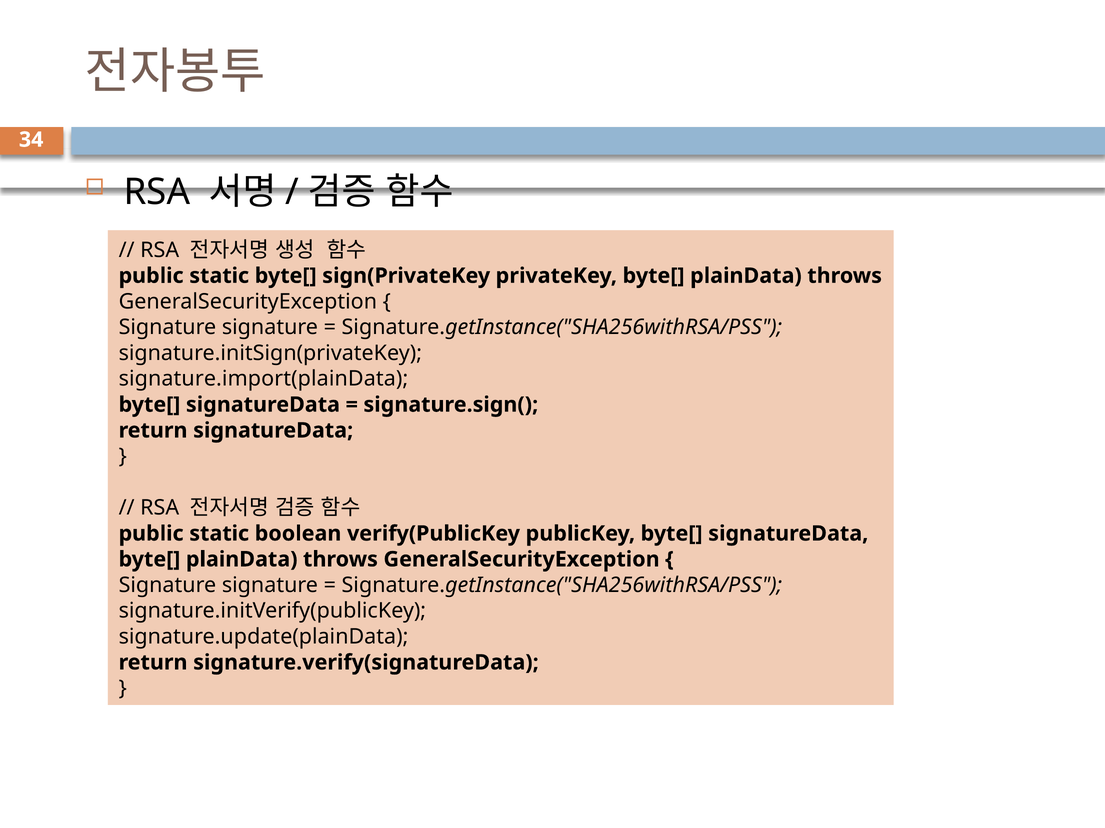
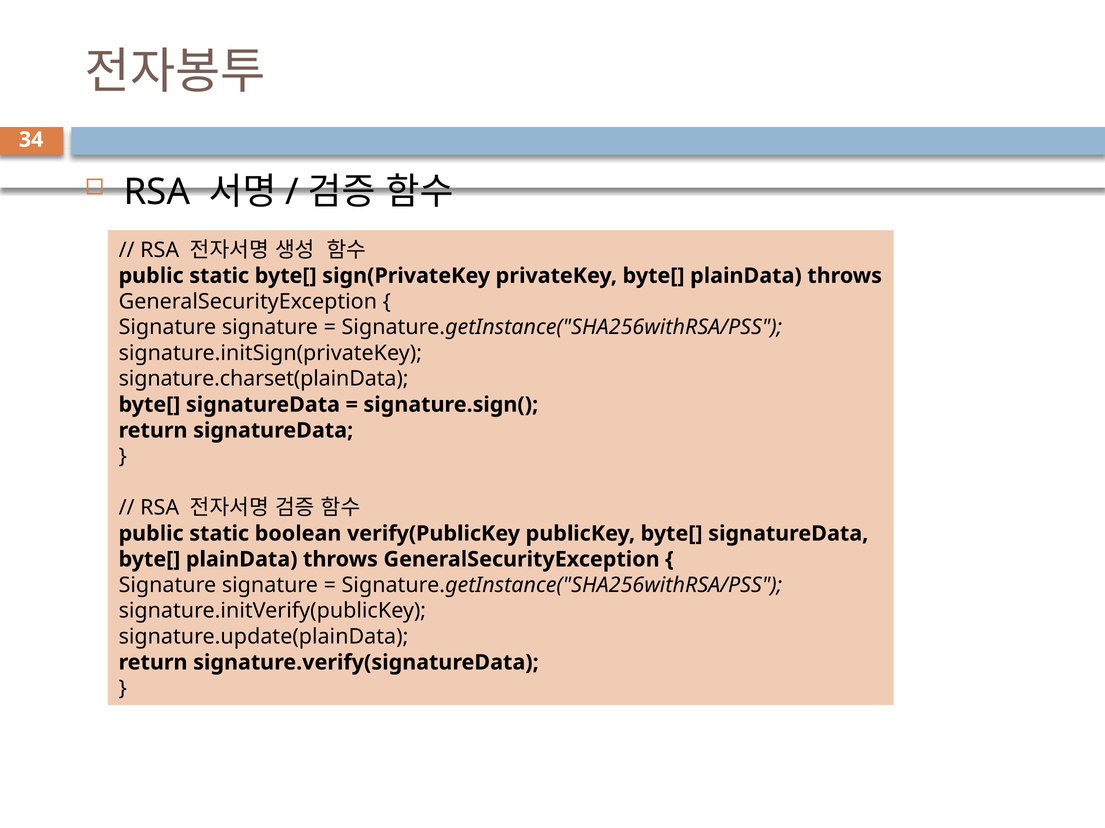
signature.import(plainData: signature.import(plainData -> signature.charset(plainData
